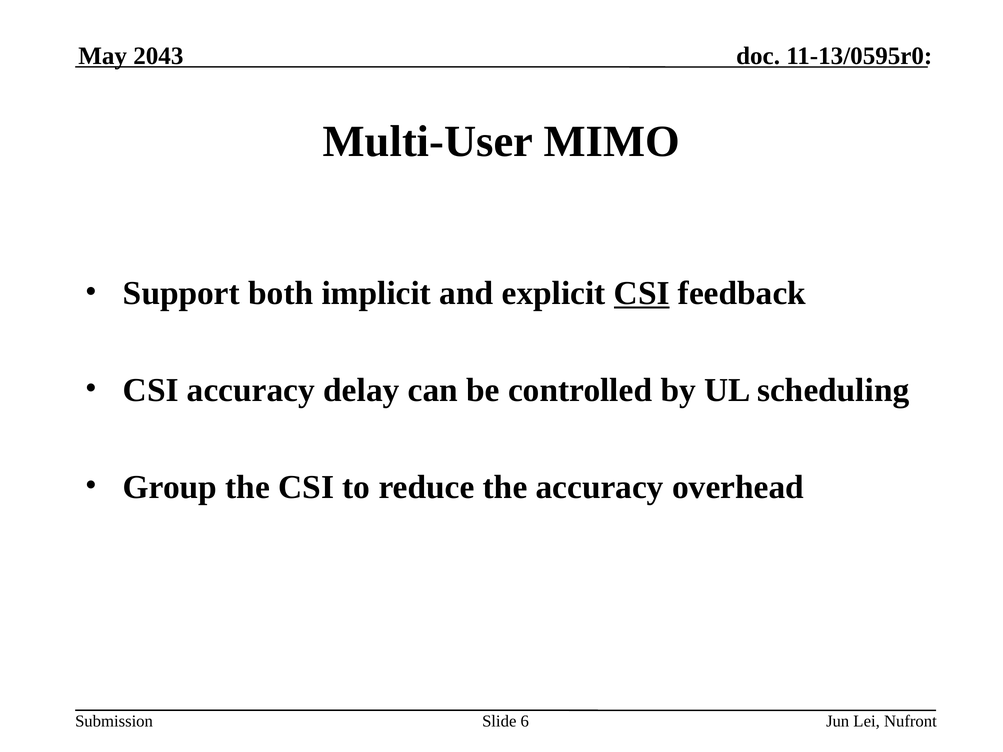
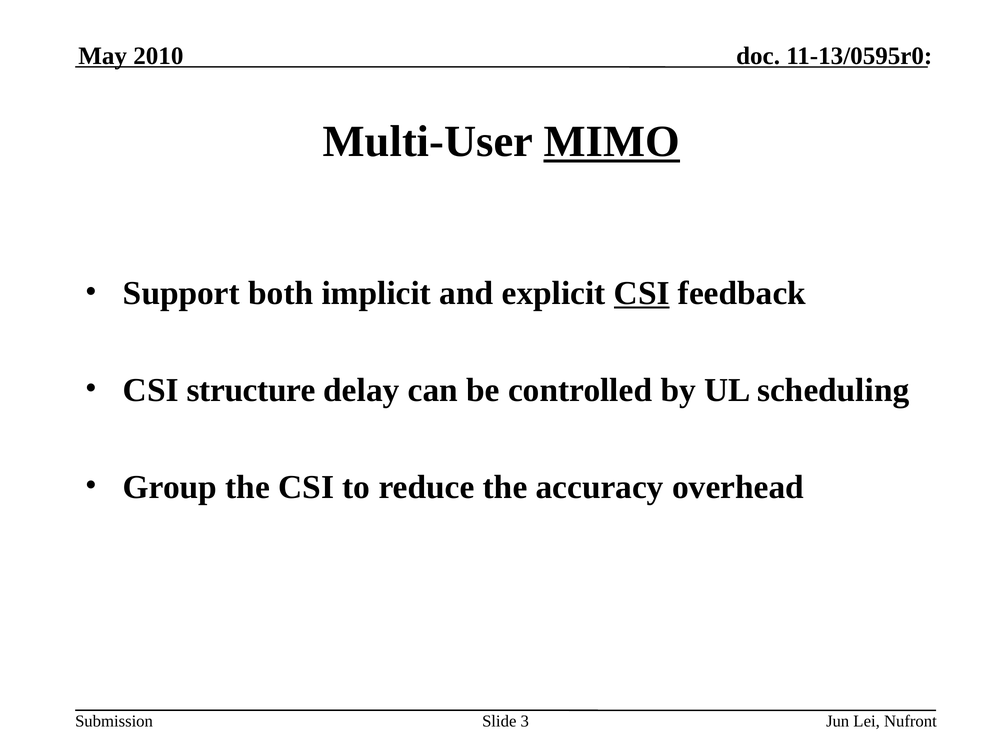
2043: 2043 -> 2010
MIMO underline: none -> present
CSI accuracy: accuracy -> structure
6: 6 -> 3
